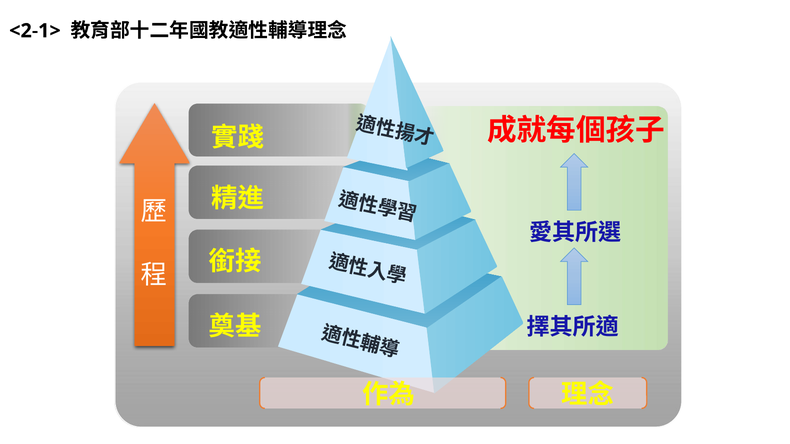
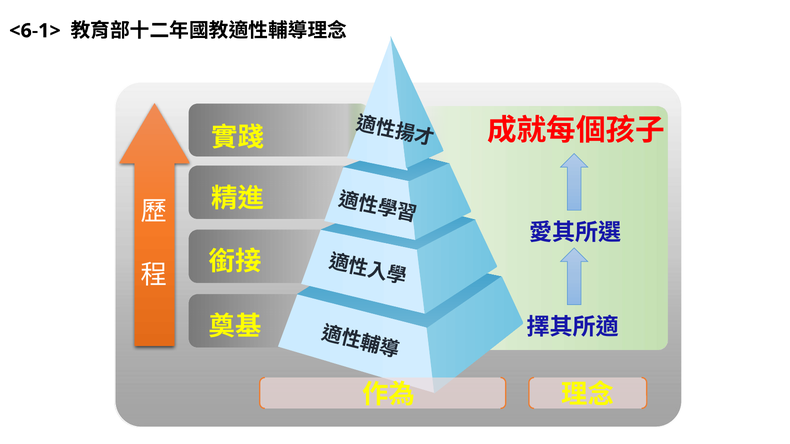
<2-1>: <2-1> -> <6-1>
